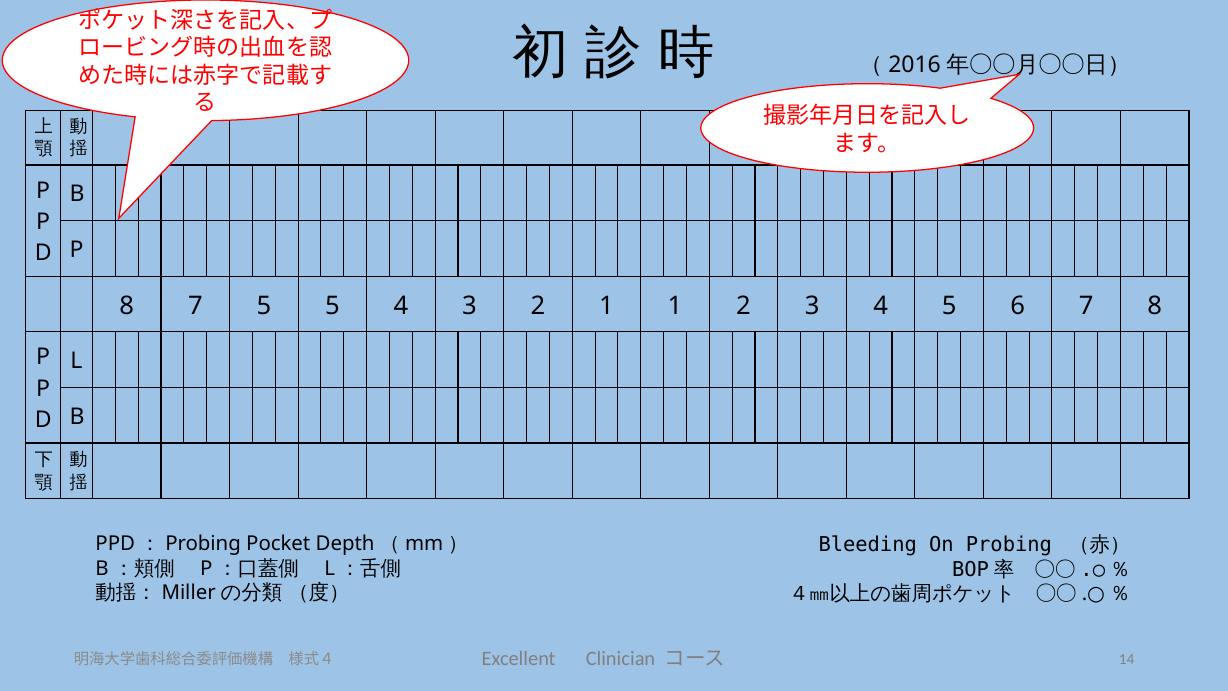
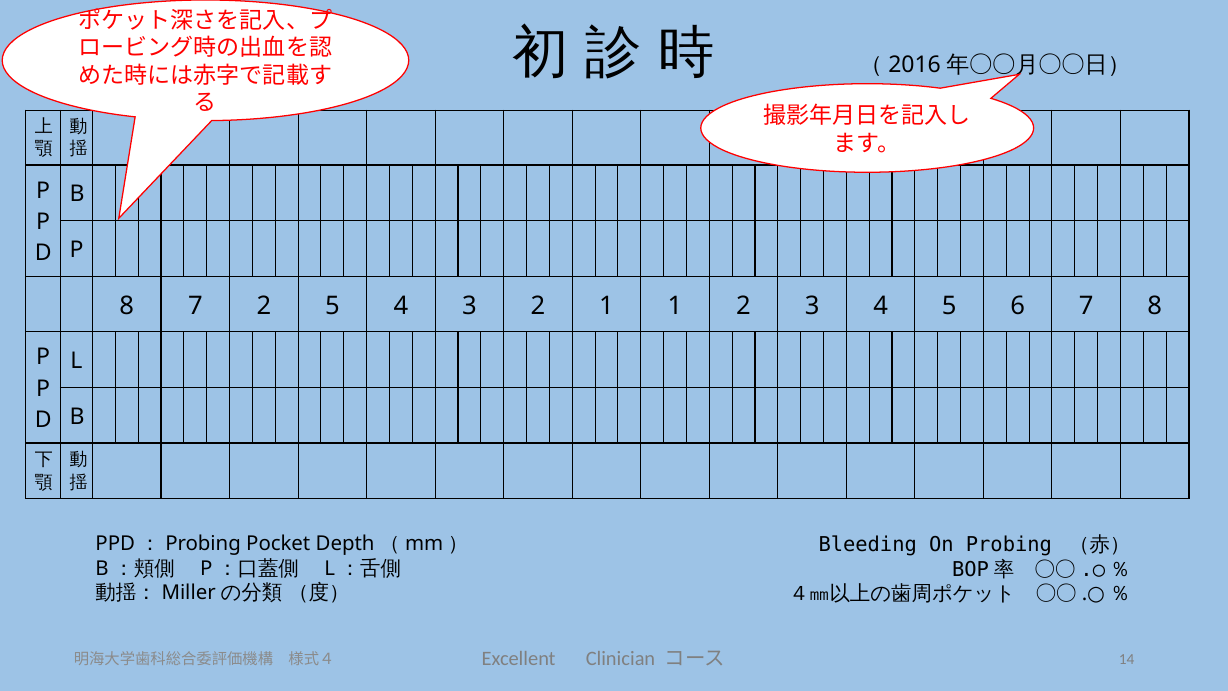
7 5: 5 -> 2
